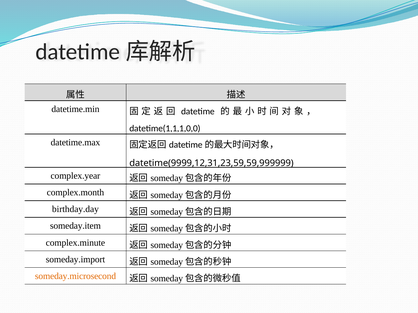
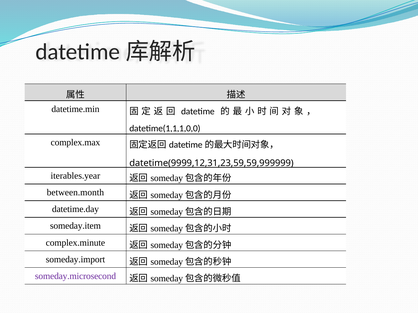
datetime.max: datetime.max -> complex.max
complex.year: complex.year -> iterables.year
complex.month: complex.month -> between.month
birthday.day: birthday.day -> datetime.day
someday.microsecond colour: orange -> purple
